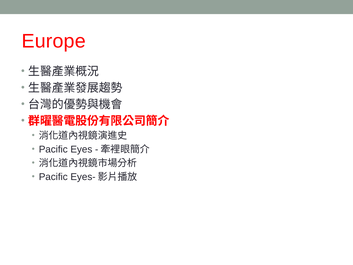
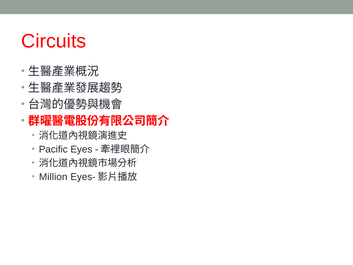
Europe: Europe -> Circuits
Pacific at (53, 177): Pacific -> Million
